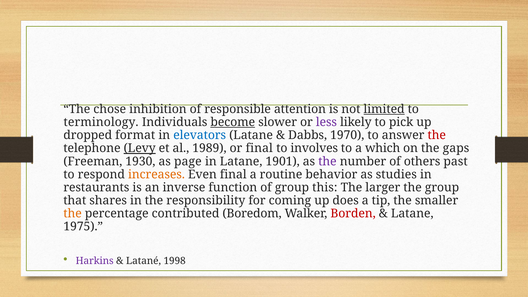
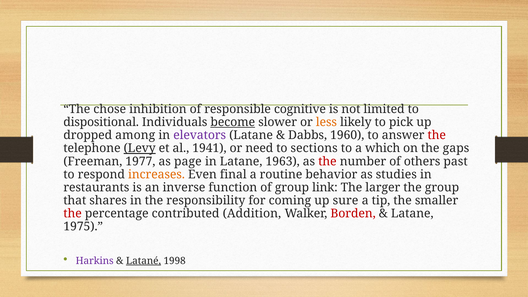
attention: attention -> cognitive
limited underline: present -> none
terminology: terminology -> dispositional
less colour: purple -> orange
format: format -> among
elevators colour: blue -> purple
1970: 1970 -> 1960
1989: 1989 -> 1941
or final: final -> need
involves: involves -> sections
1930: 1930 -> 1977
1901: 1901 -> 1963
the at (327, 161) colour: purple -> red
this: this -> link
does: does -> sure
the at (73, 214) colour: orange -> red
Boredom: Boredom -> Addition
Latané underline: none -> present
